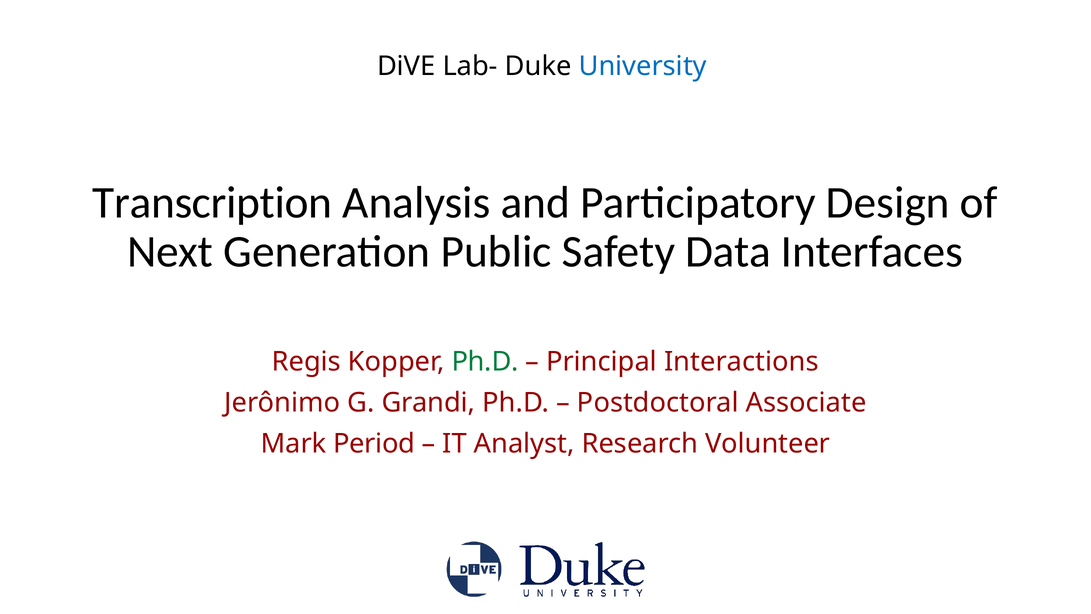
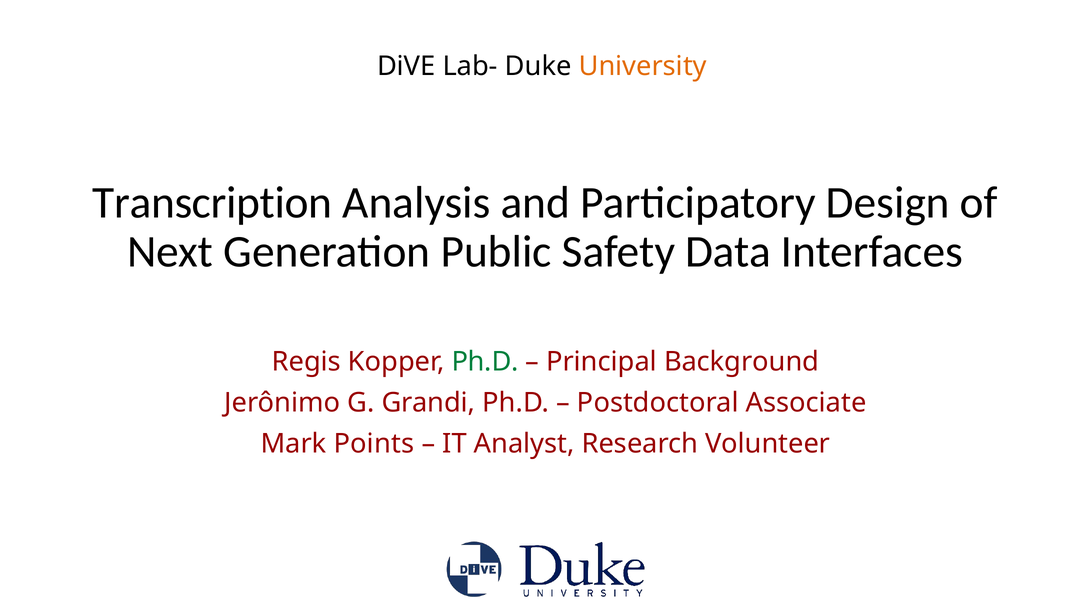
University colour: blue -> orange
Interactions: Interactions -> Background
Period: Period -> Points
